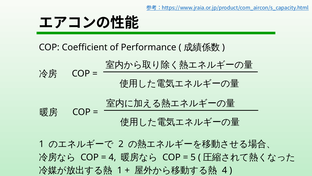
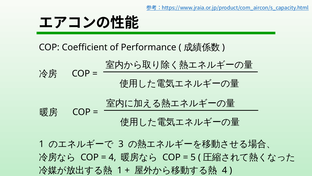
2: 2 -> 3
